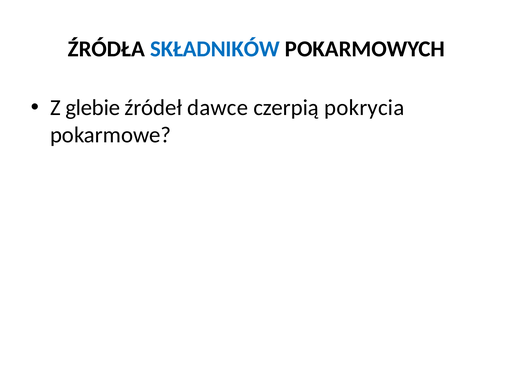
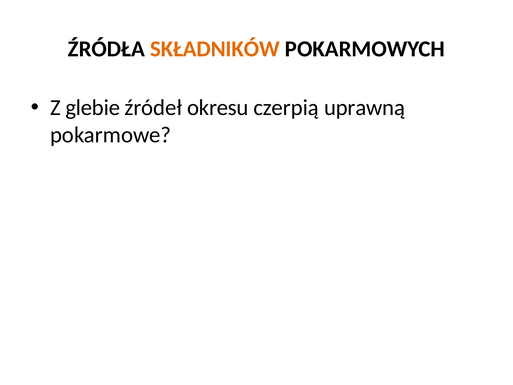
SKŁADNIKÓW colour: blue -> orange
dawce: dawce -> okresu
pokrycia: pokrycia -> uprawną
